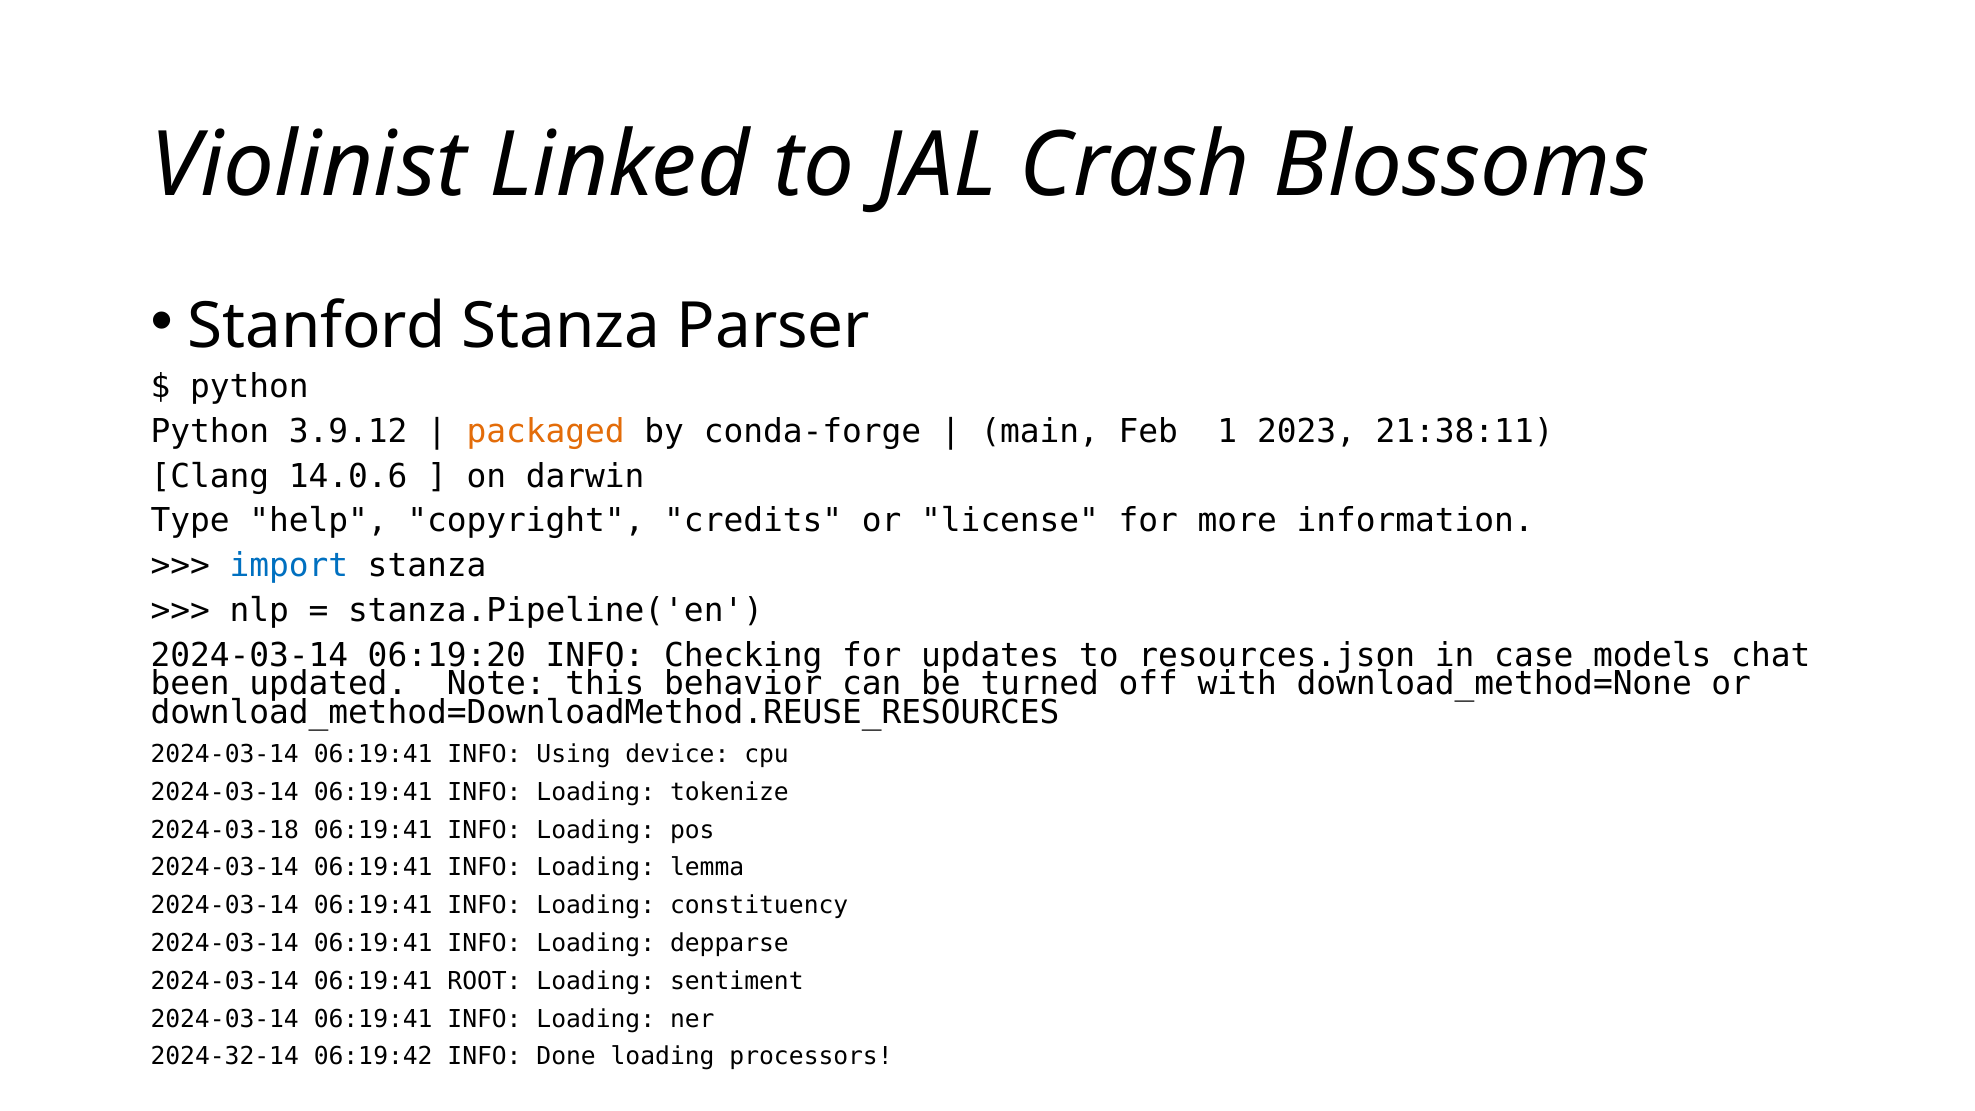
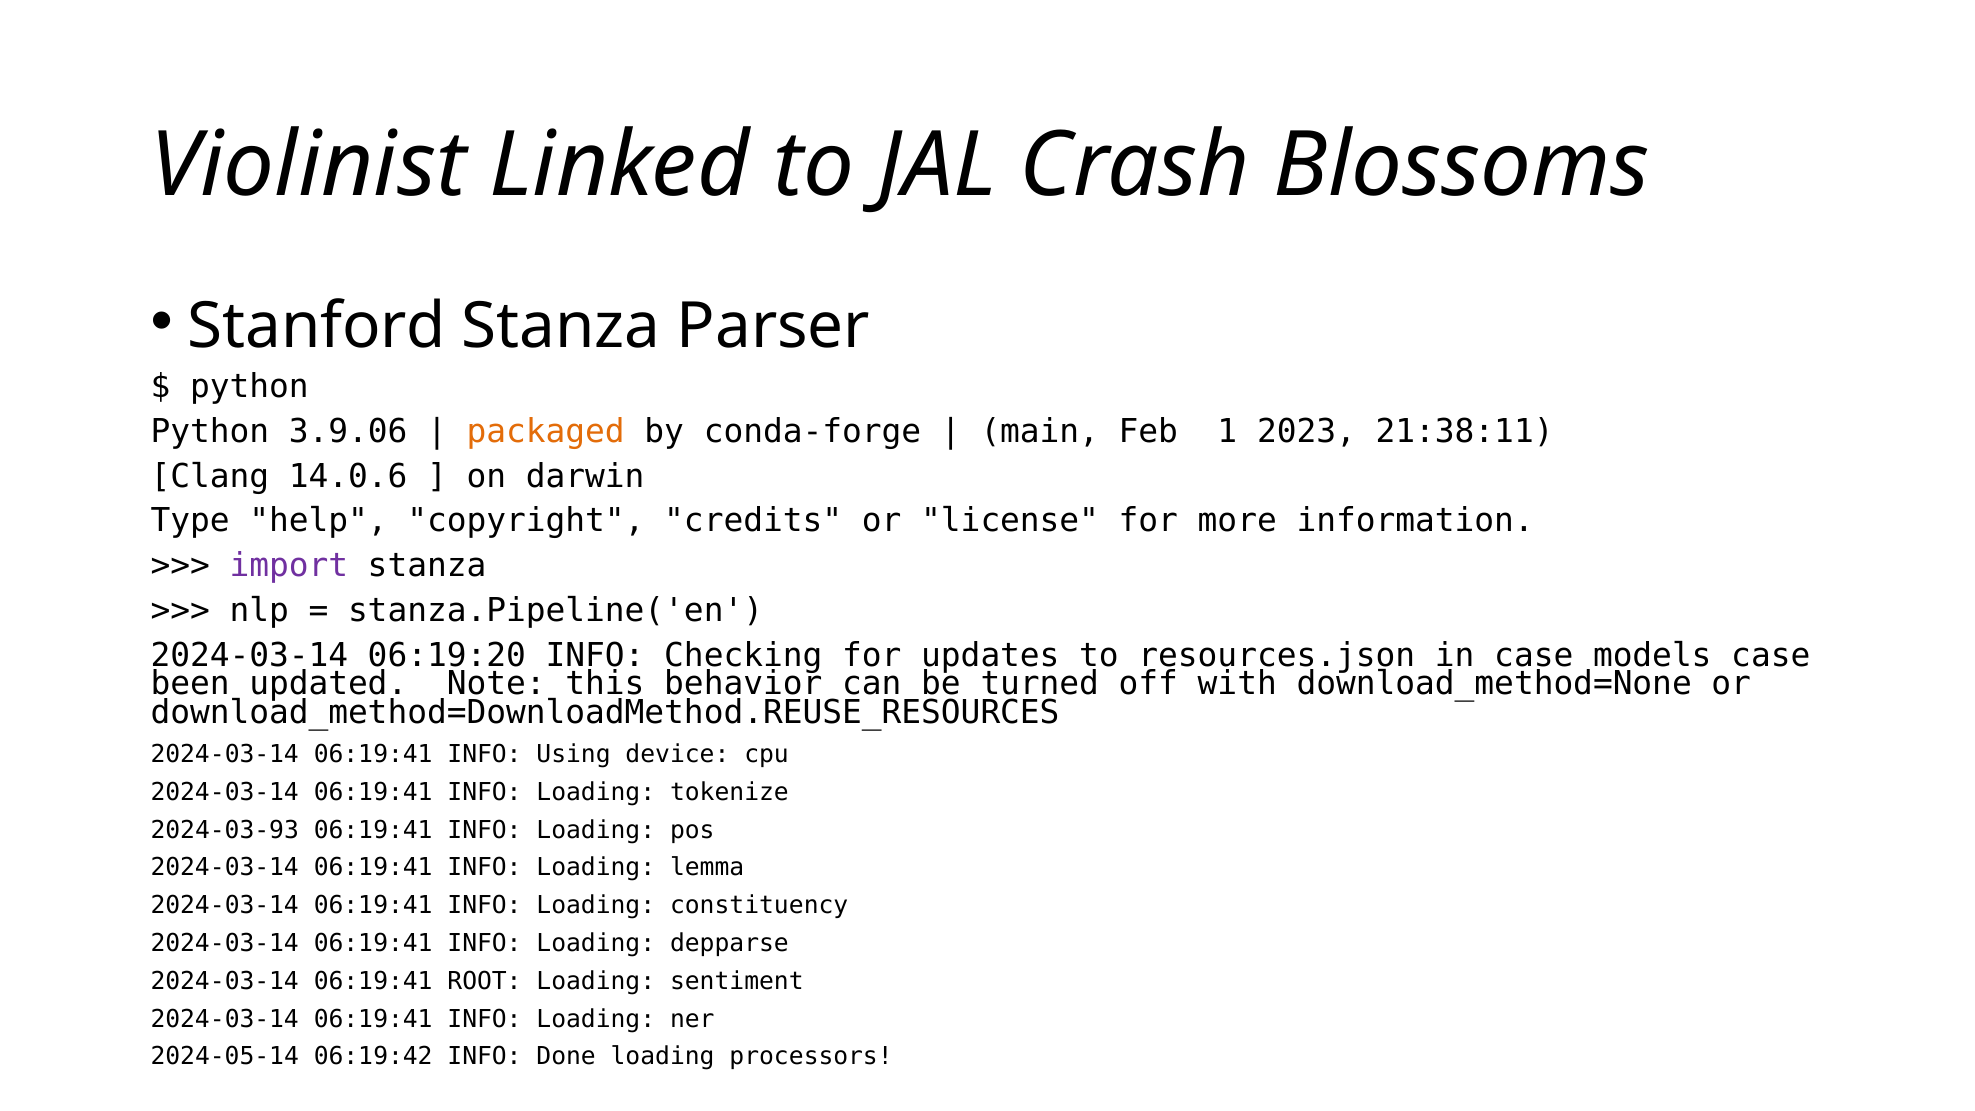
3.9.12: 3.9.12 -> 3.9.06
import colour: blue -> purple
models chat: chat -> case
2024-03-18: 2024-03-18 -> 2024-03-93
2024-32-14: 2024-32-14 -> 2024-05-14
